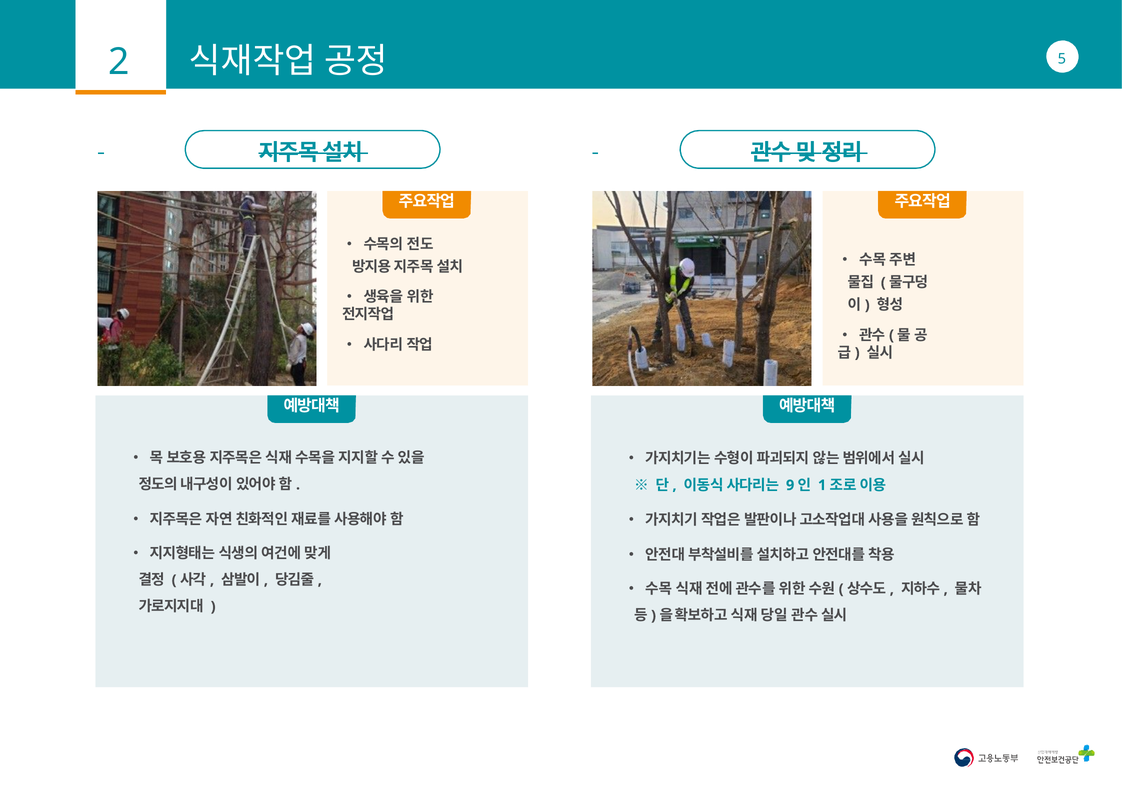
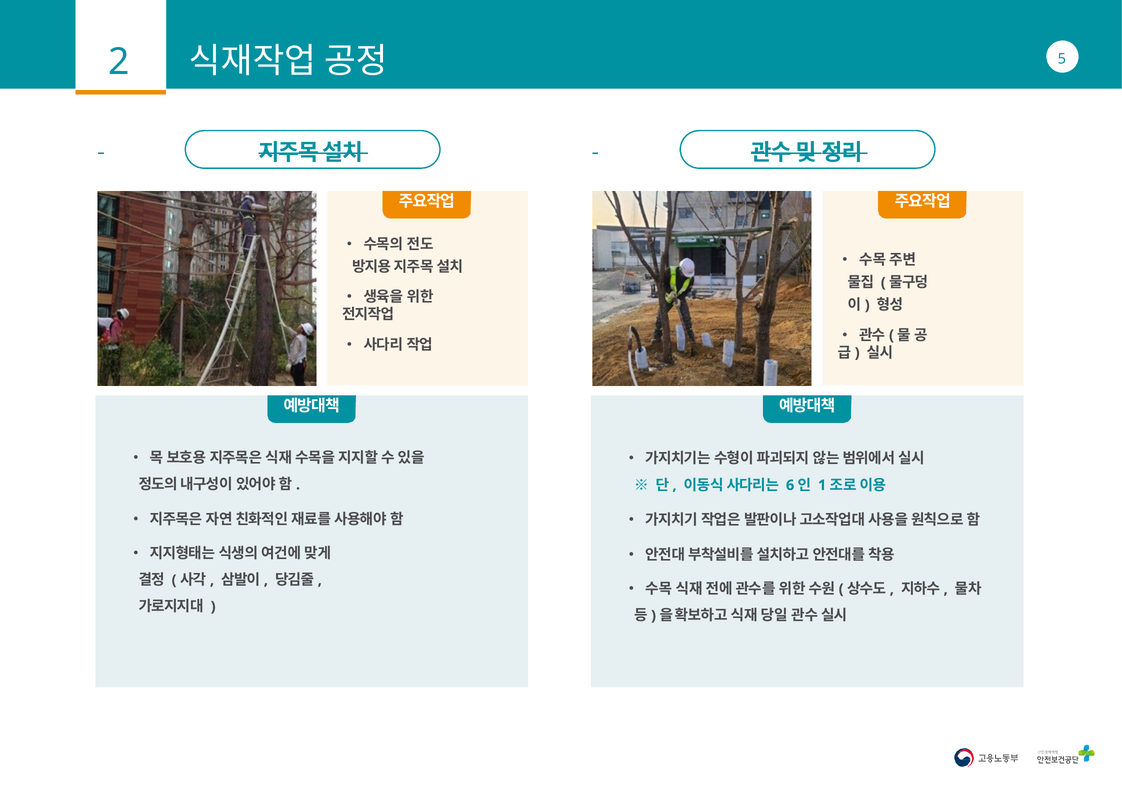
9: 9 -> 6
